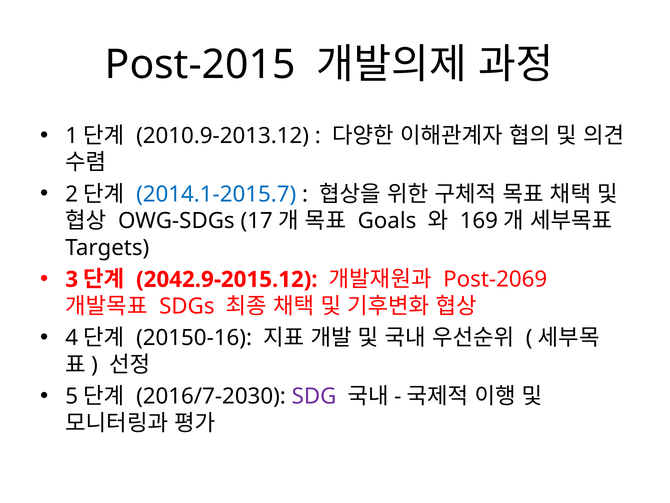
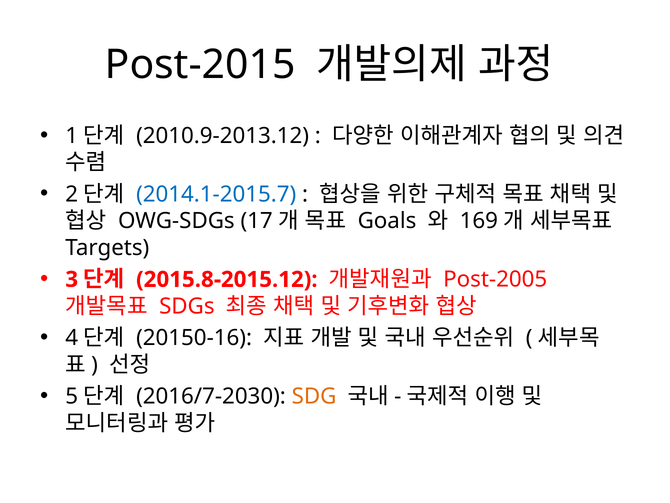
2042.9-2015.12: 2042.9-2015.12 -> 2015.8-2015.12
Post-2069: Post-2069 -> Post-2005
SDG colour: purple -> orange
